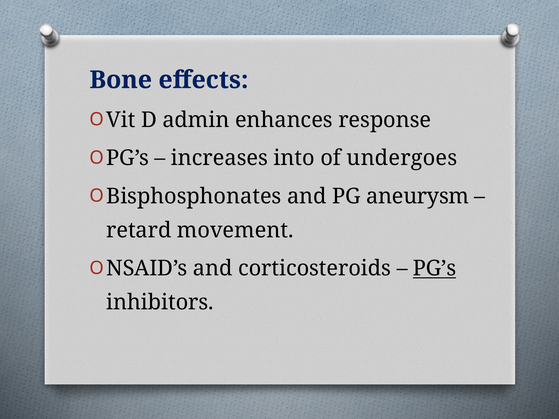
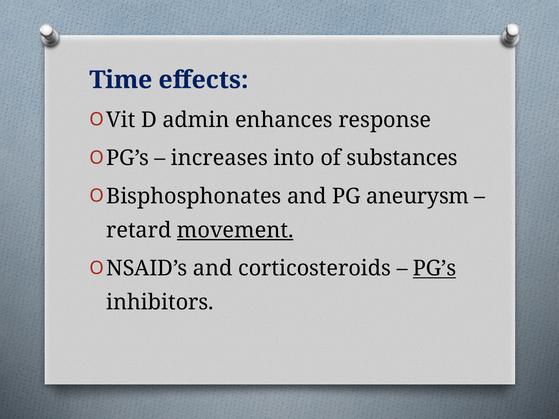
Bone: Bone -> Time
undergoes: undergoes -> substances
movement underline: none -> present
